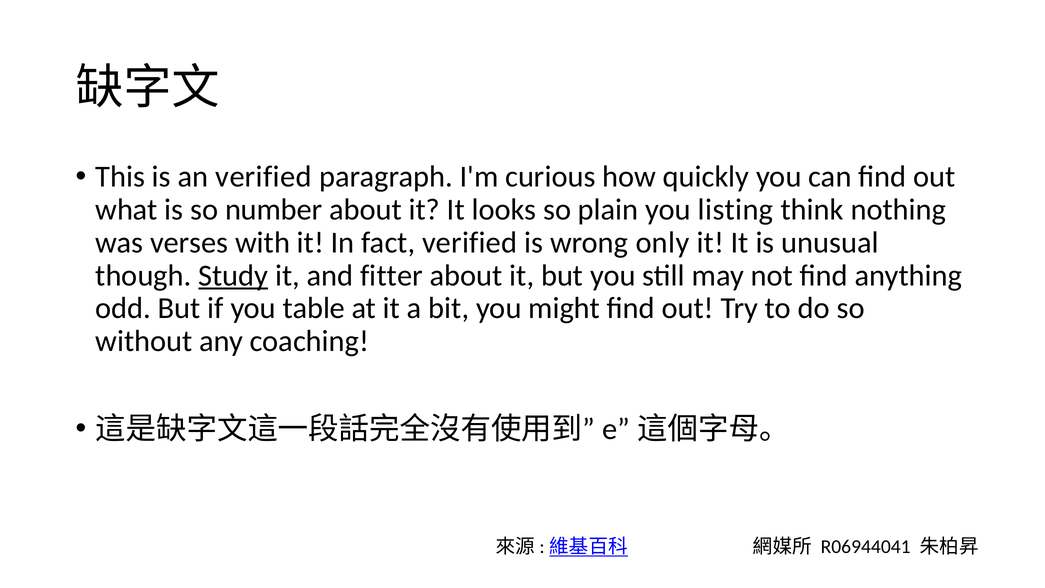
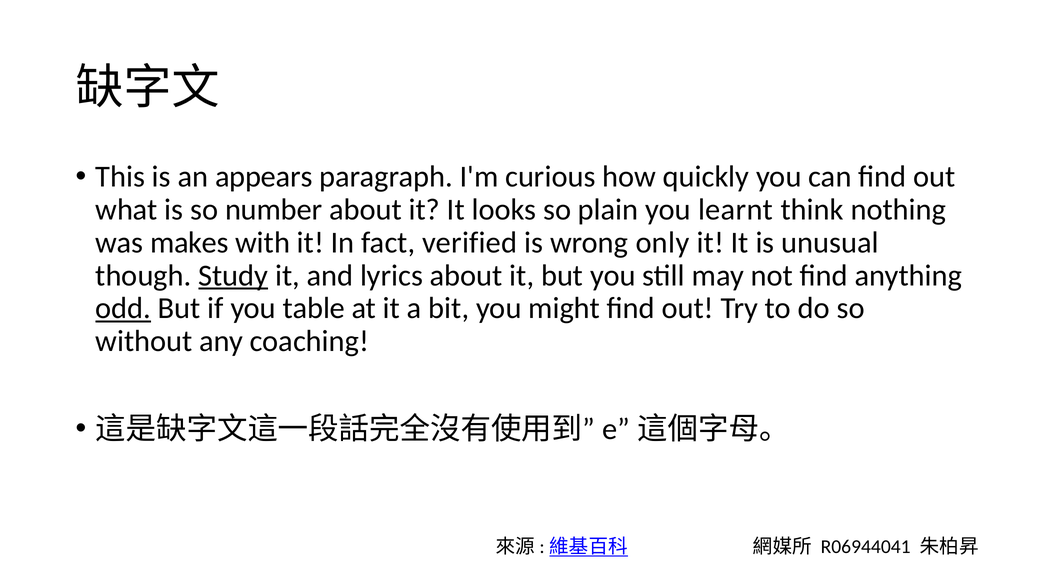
an verified: verified -> appears
listing: listing -> learnt
verses: verses -> makes
fitter: fitter -> lyrics
odd underline: none -> present
